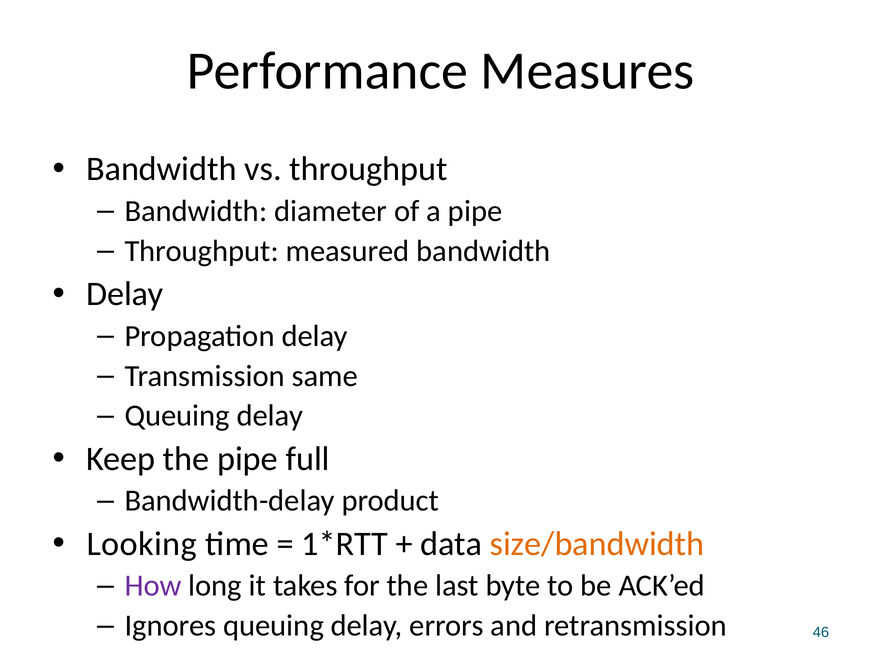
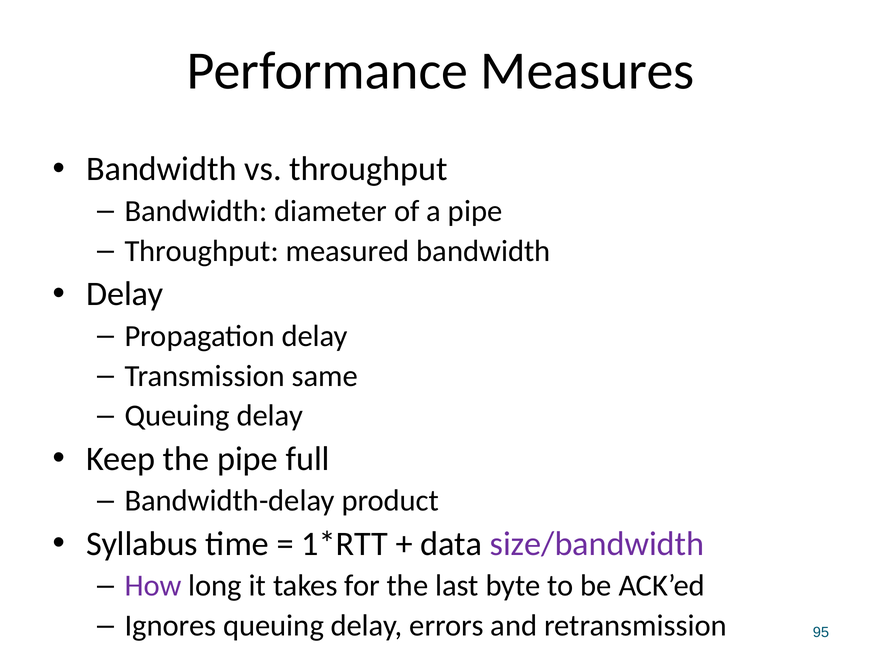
Looking: Looking -> Syllabus
size/bandwidth colour: orange -> purple
46: 46 -> 95
